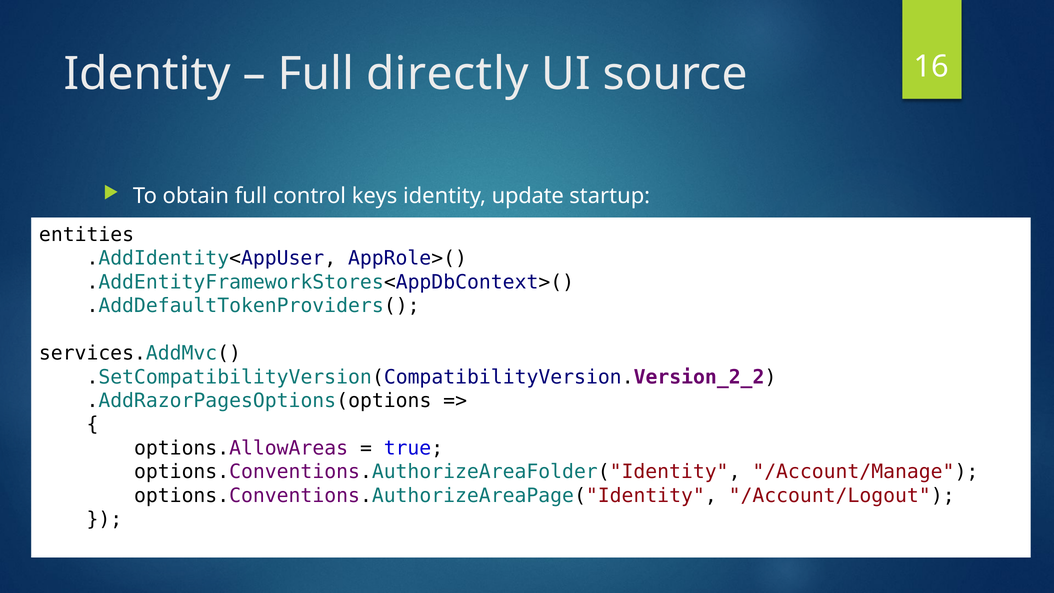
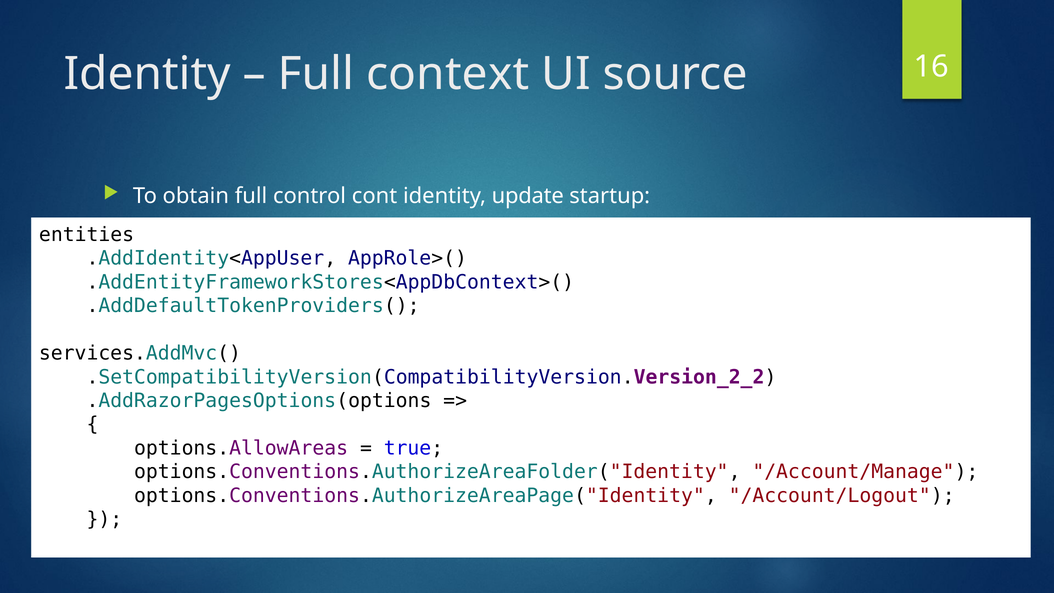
directly: directly -> context
keys: keys -> cont
